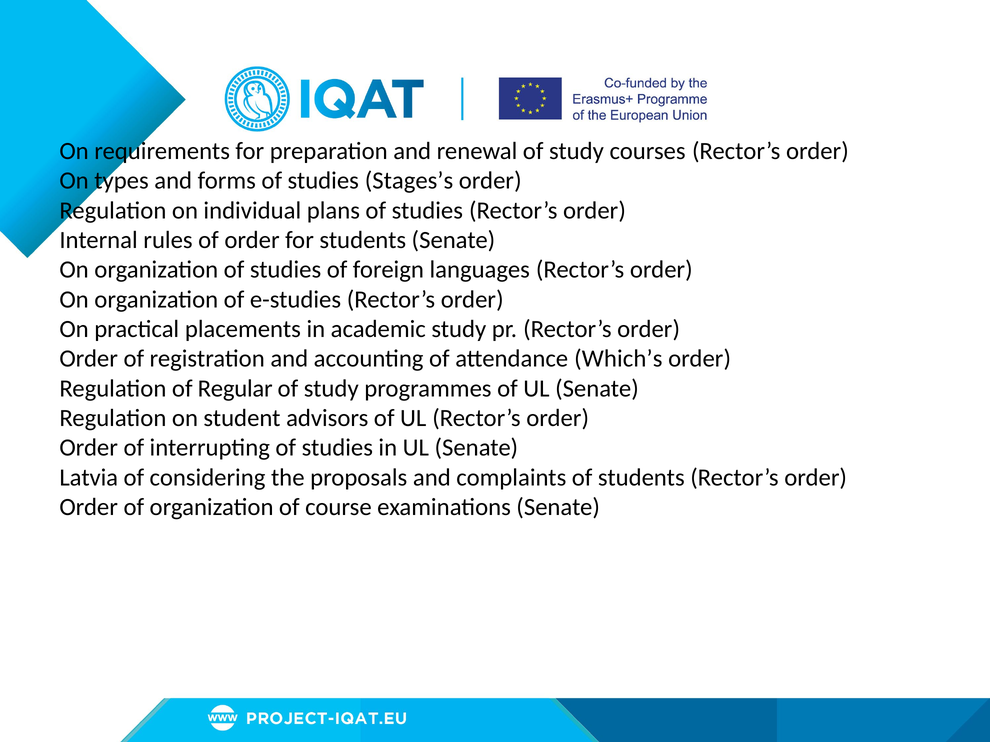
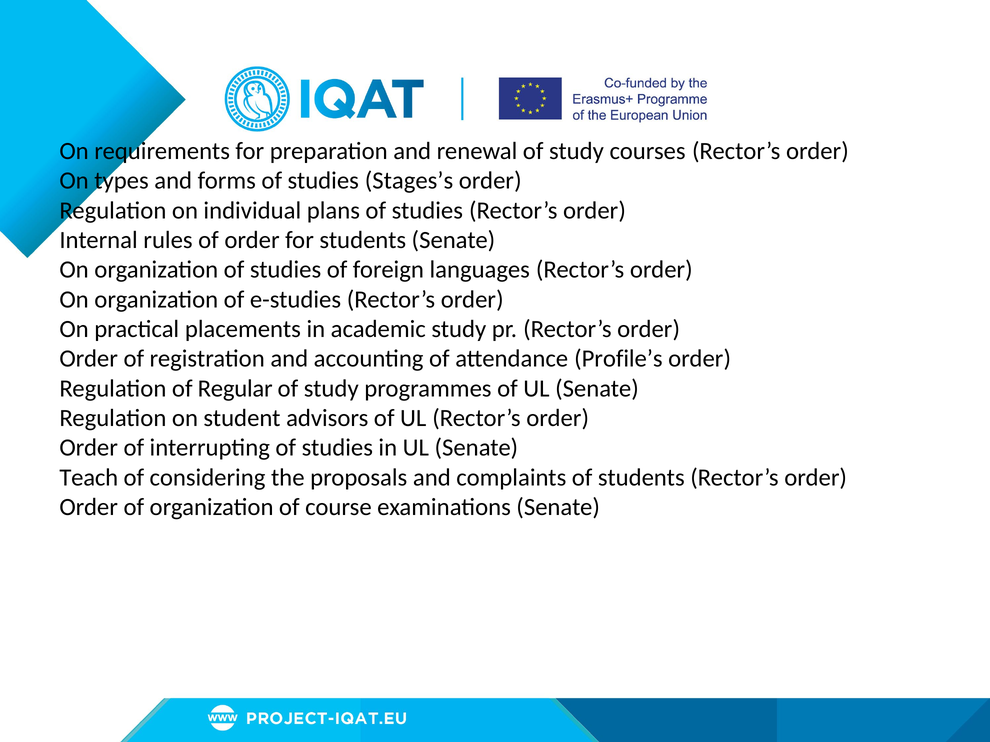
Which’s: Which’s -> Profile’s
Latvia: Latvia -> Teach
